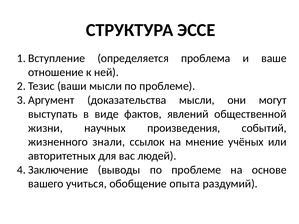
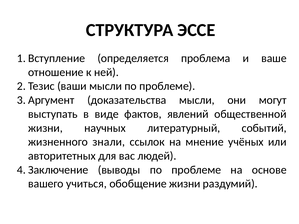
произведения: произведения -> литературный
обобщение опыта: опыта -> жизни
